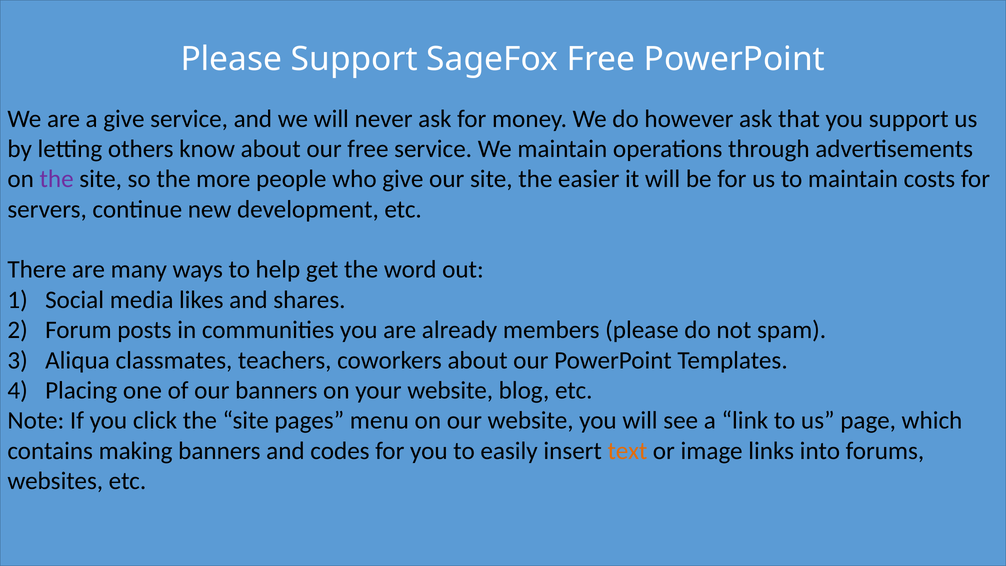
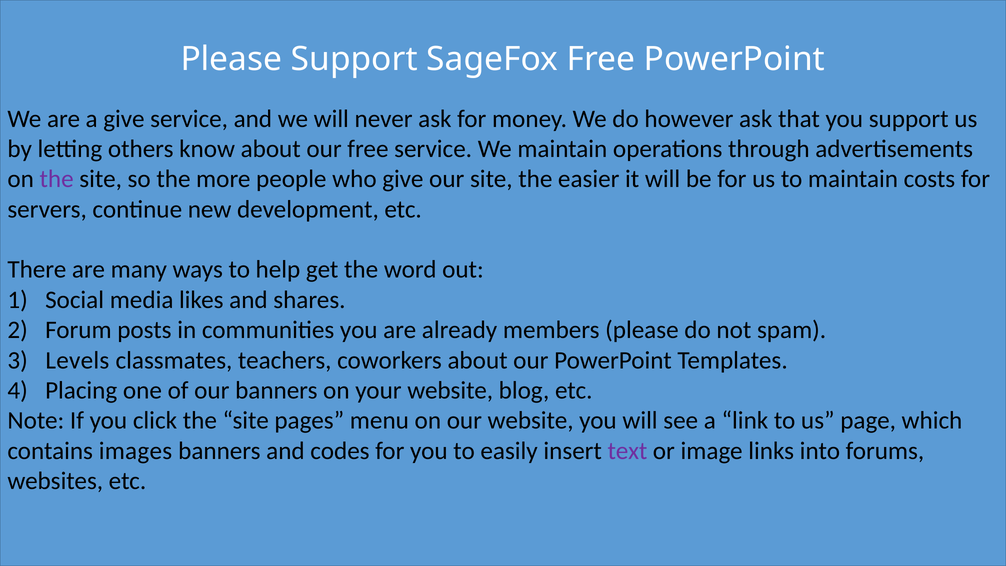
Aliqua: Aliqua -> Levels
making: making -> images
text colour: orange -> purple
